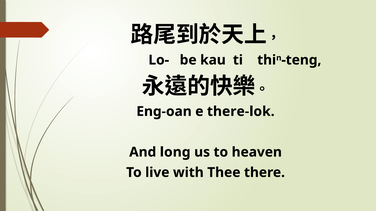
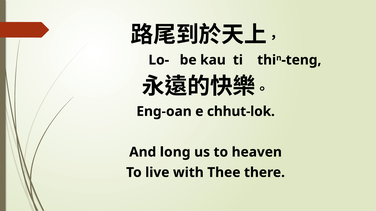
there-lok: there-lok -> chhut-lok
